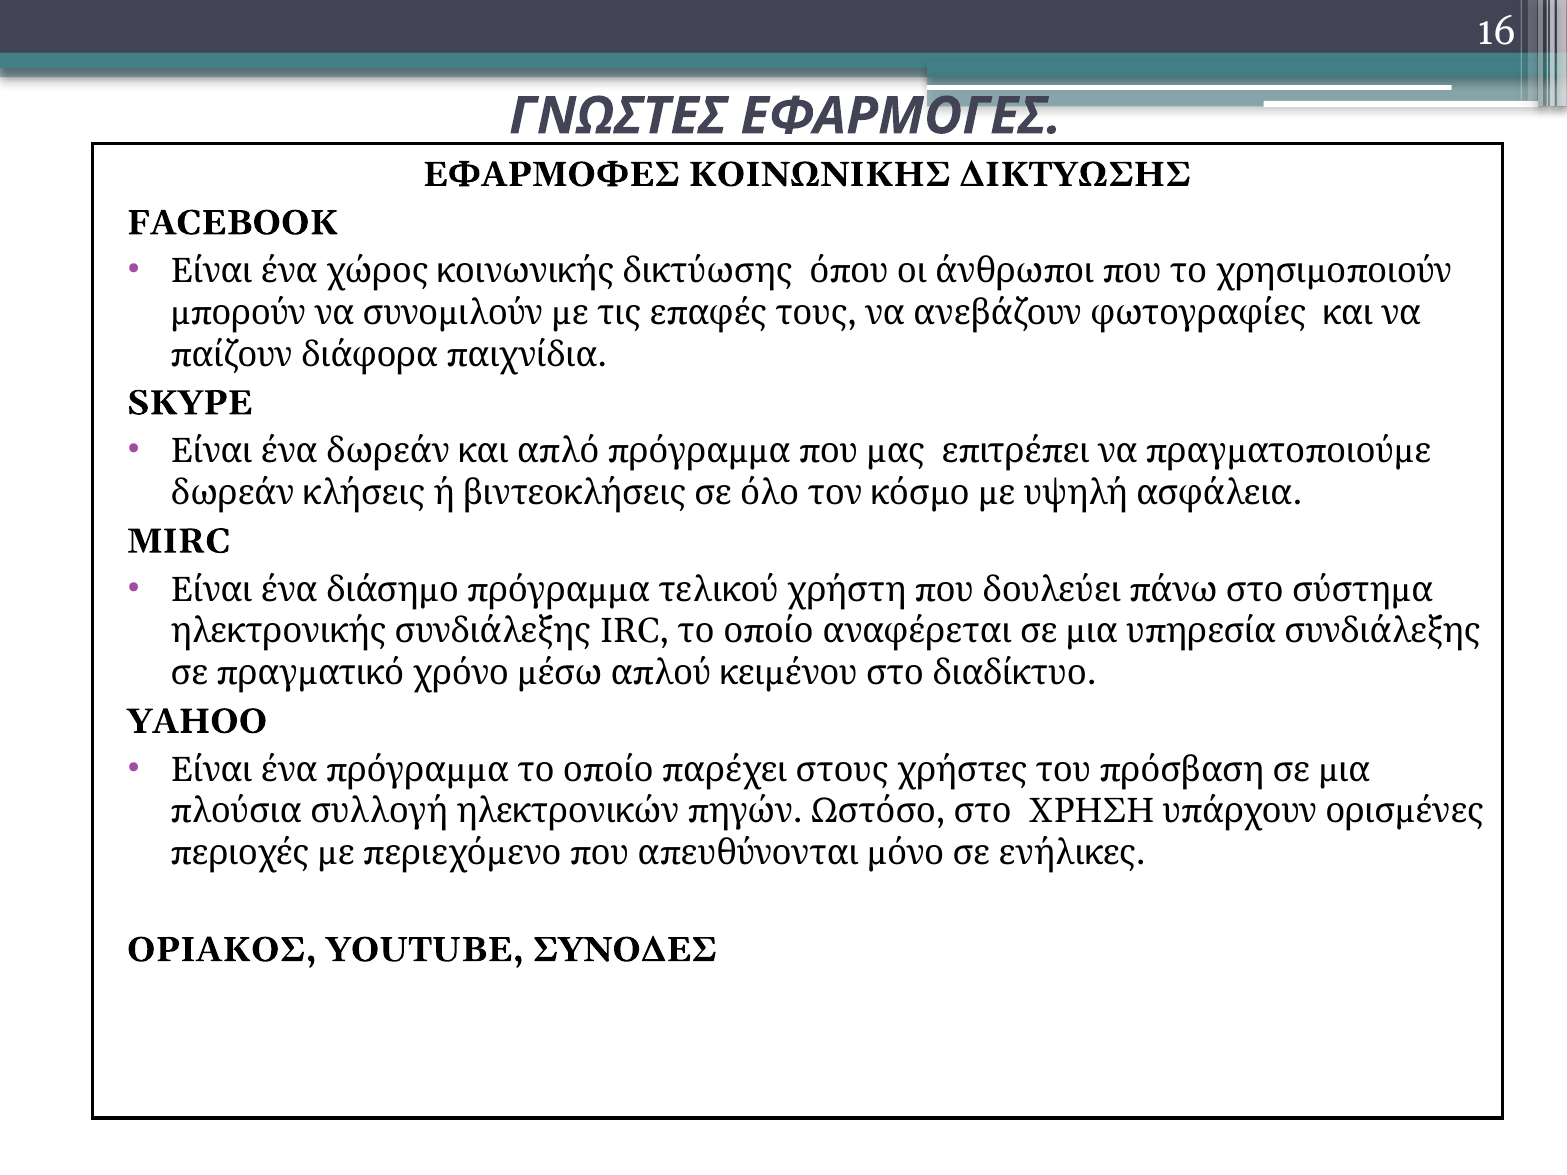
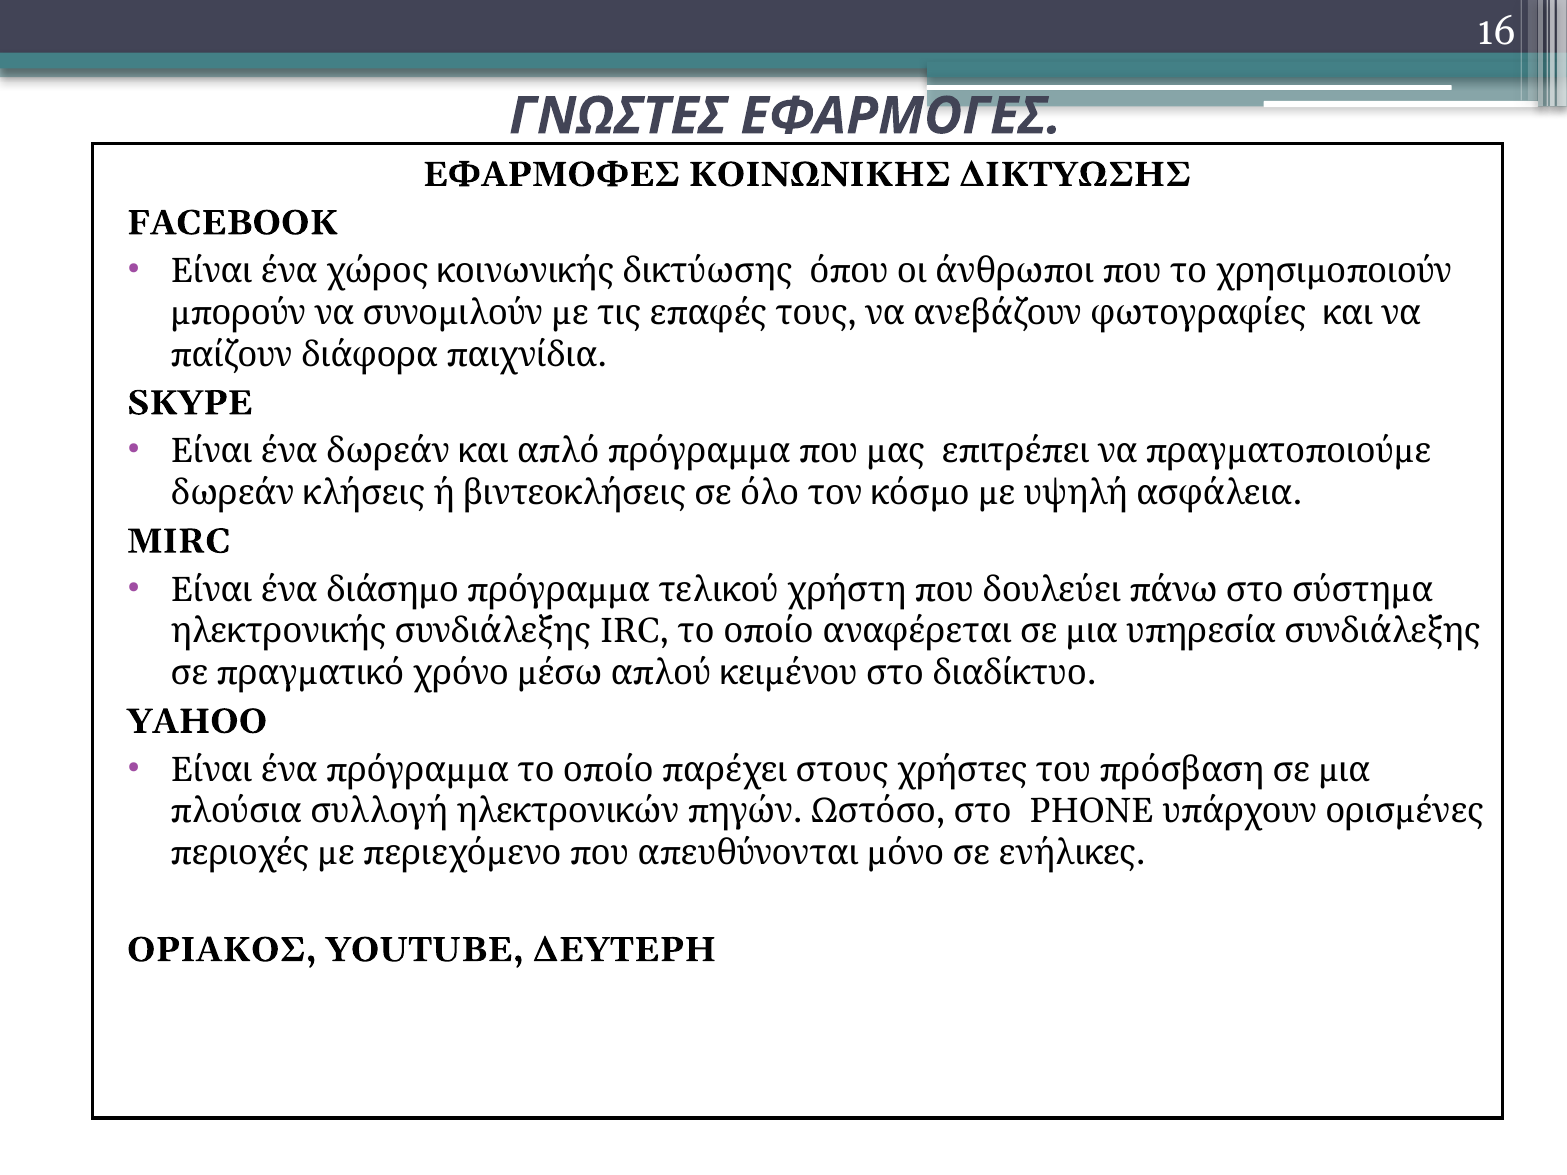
ΧΡΗΣΗ: ΧΡΗΣΗ -> PHONE
ΣΥΝΟΔΕΣ: ΣΥΝΟΔΕΣ -> ΔΕΥΤΕΡΗ
